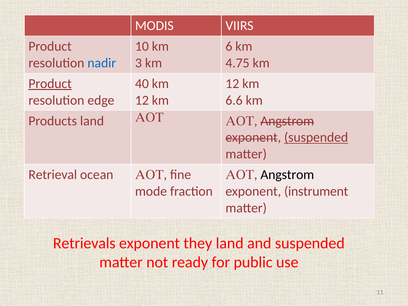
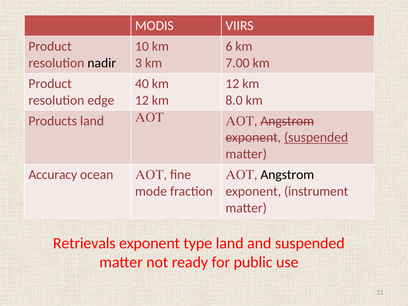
nadir colour: blue -> black
4.75: 4.75 -> 7.00
Product at (50, 84) underline: present -> none
6.6: 6.6 -> 8.0
Retrieval: Retrieval -> Accuracy
they: they -> type
